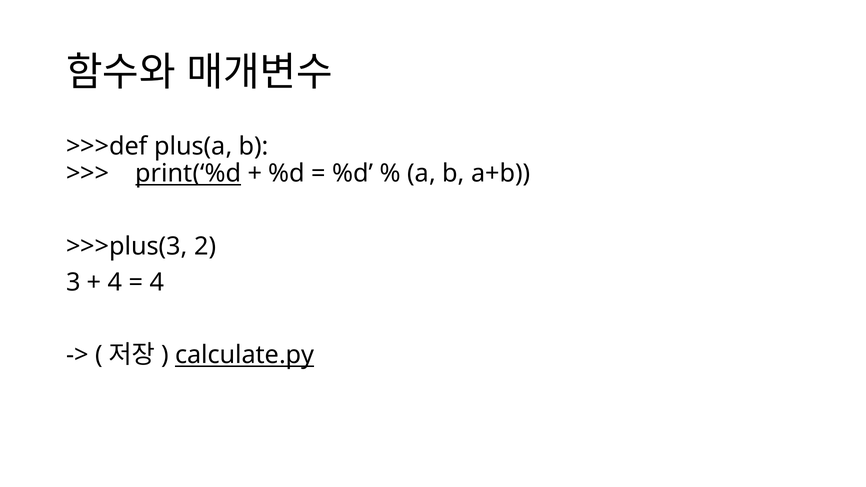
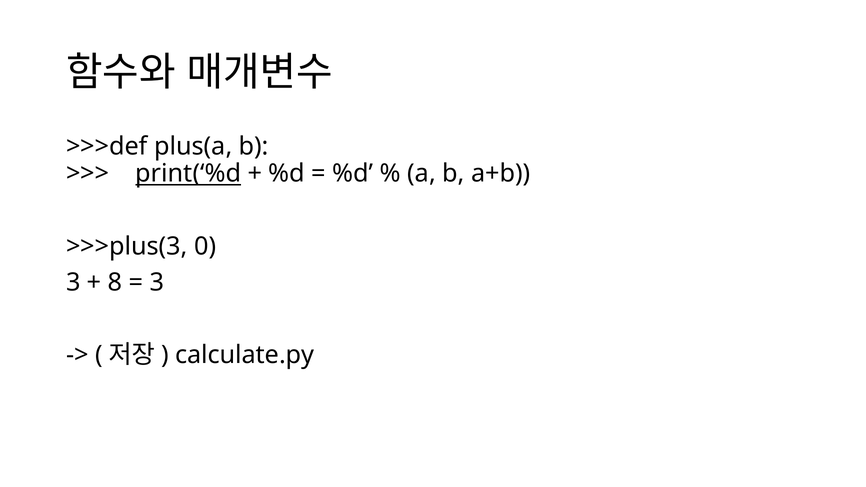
2: 2 -> 0
4 at (115, 283): 4 -> 8
4 at (157, 283): 4 -> 3
calculate.py underline: present -> none
